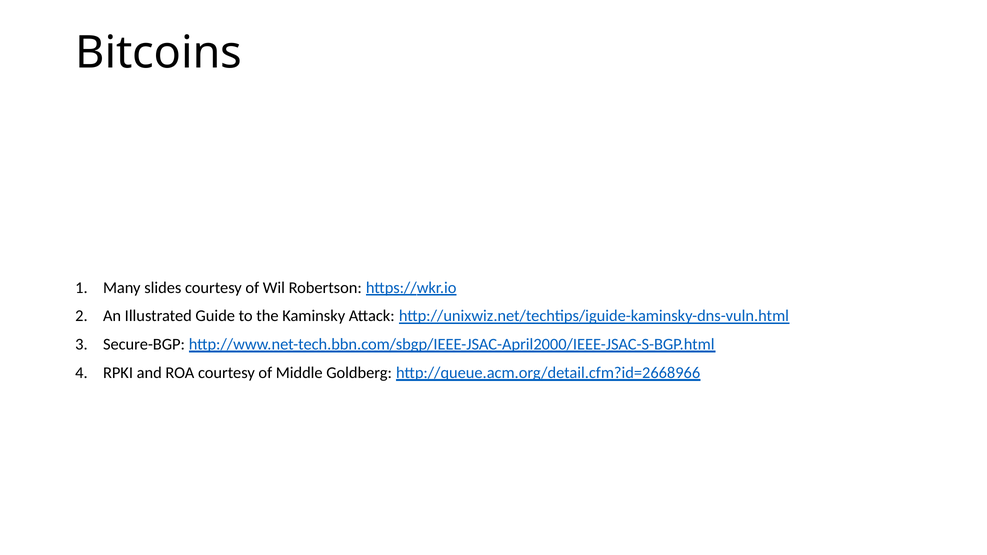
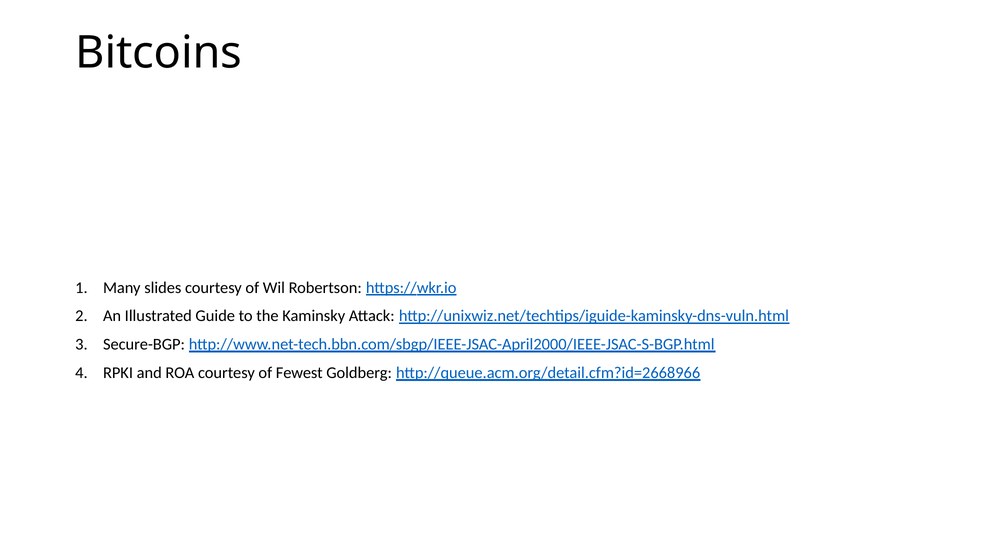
Middle: Middle -> Fewest
